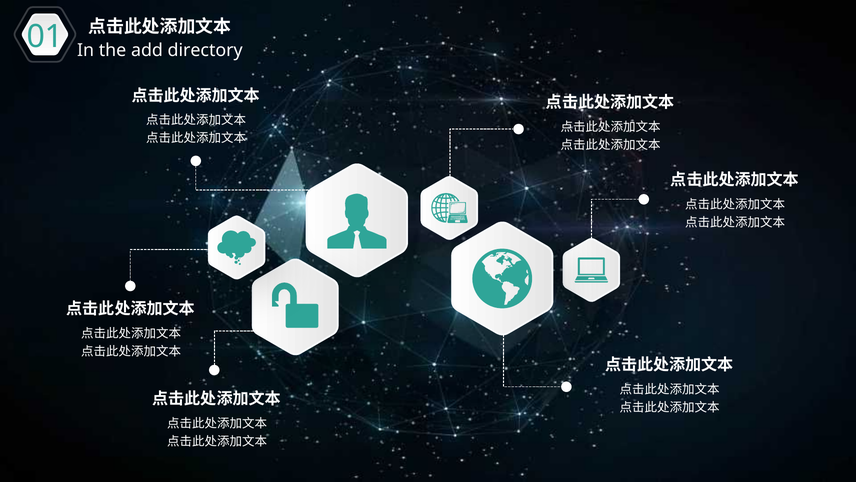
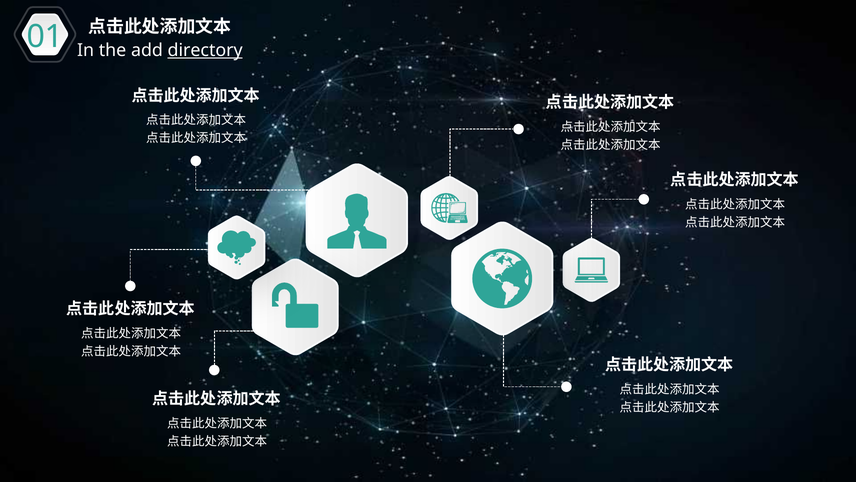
directory underline: none -> present
